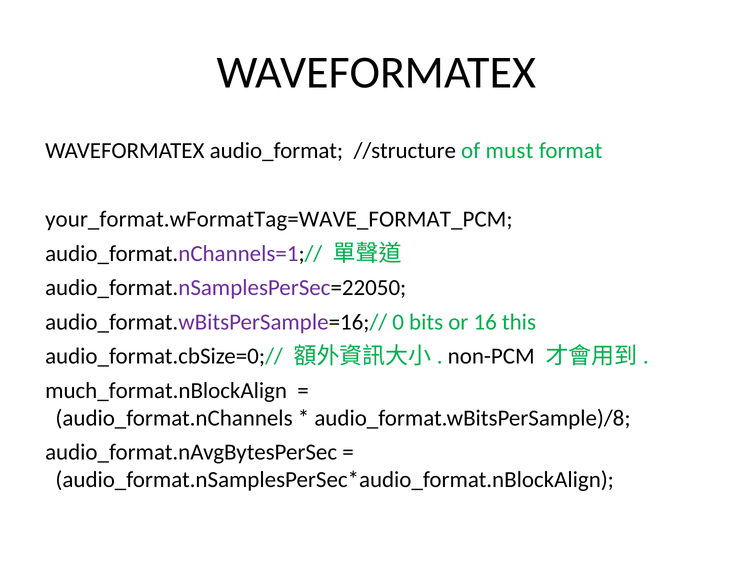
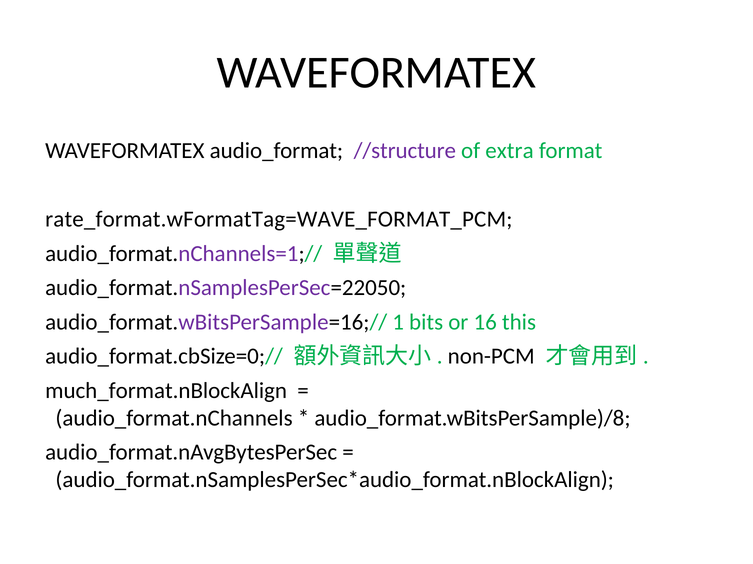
//structure colour: black -> purple
must: must -> extra
your_format.wFormatTag=WAVE_FORMAT_PCM: your_format.wFormatTag=WAVE_FORMAT_PCM -> rate_format.wFormatTag=WAVE_FORMAT_PCM
0: 0 -> 1
